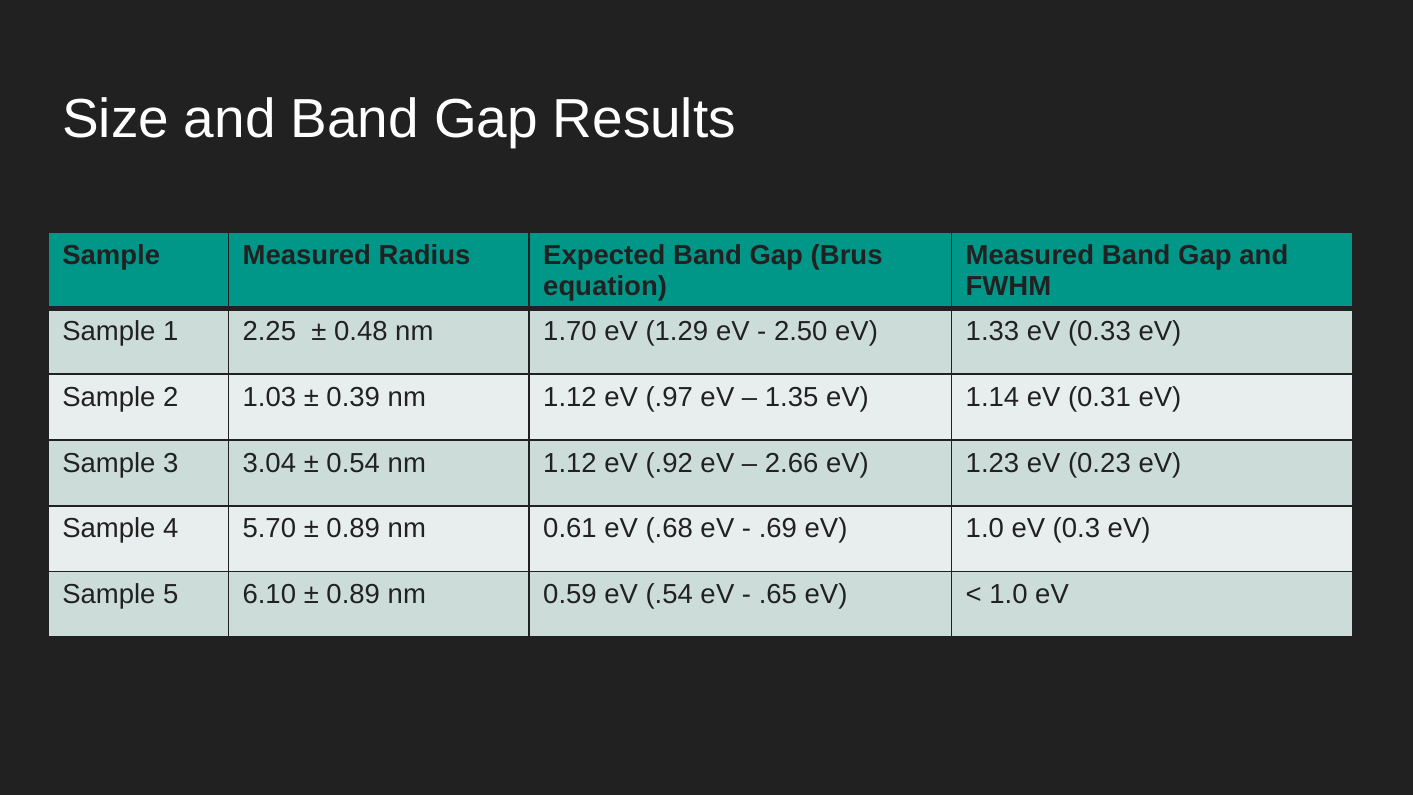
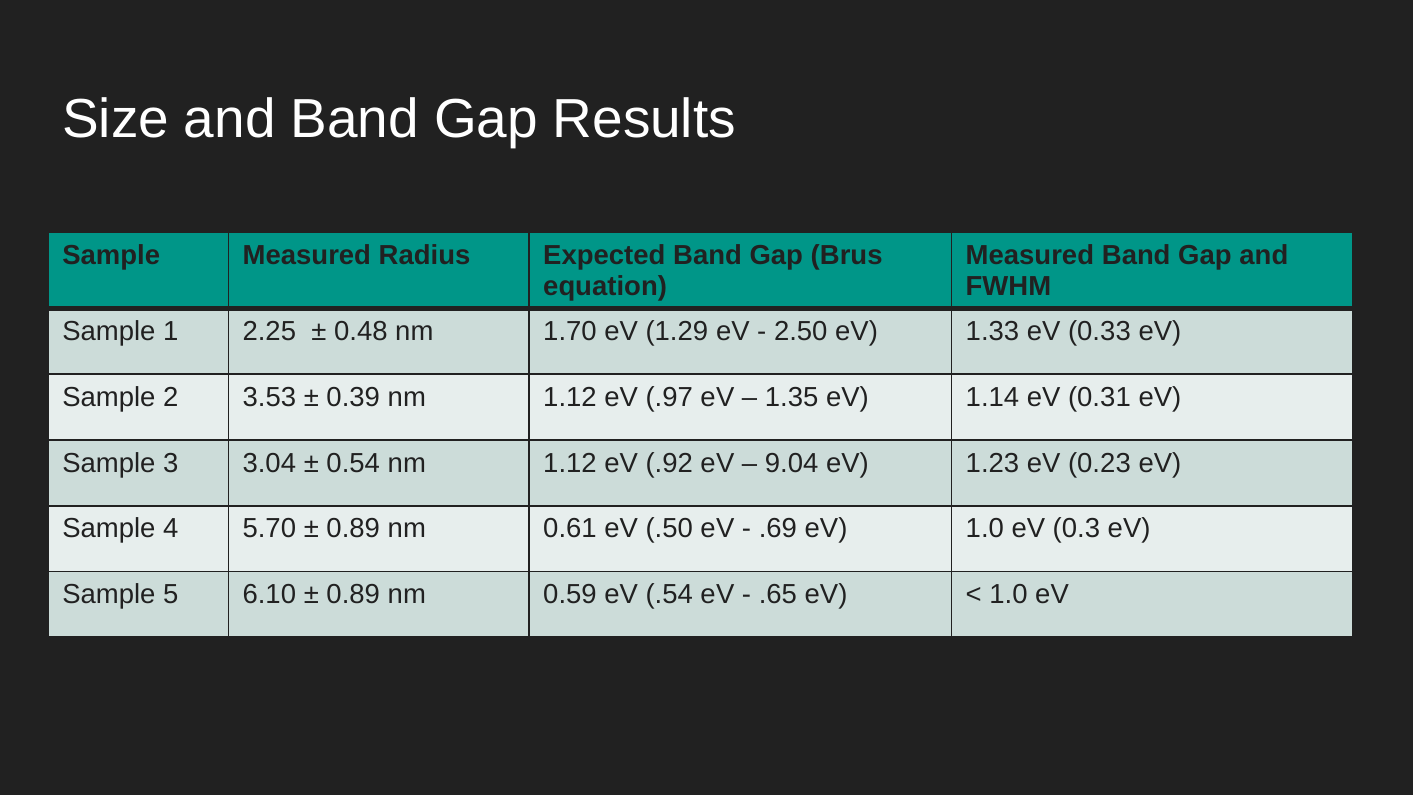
1.03: 1.03 -> 3.53
2.66: 2.66 -> 9.04
.68: .68 -> .50
